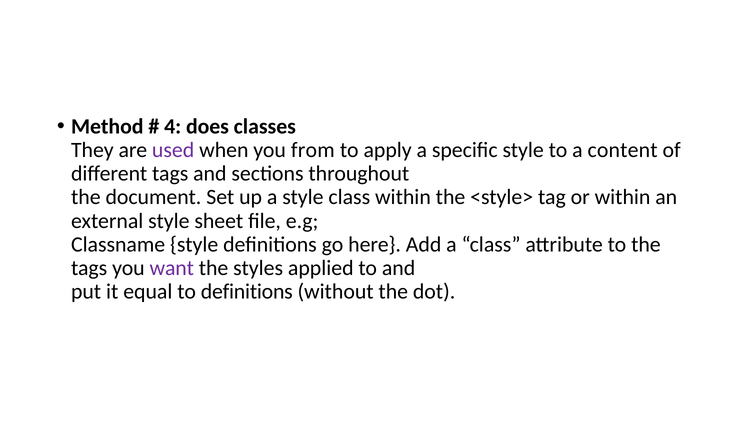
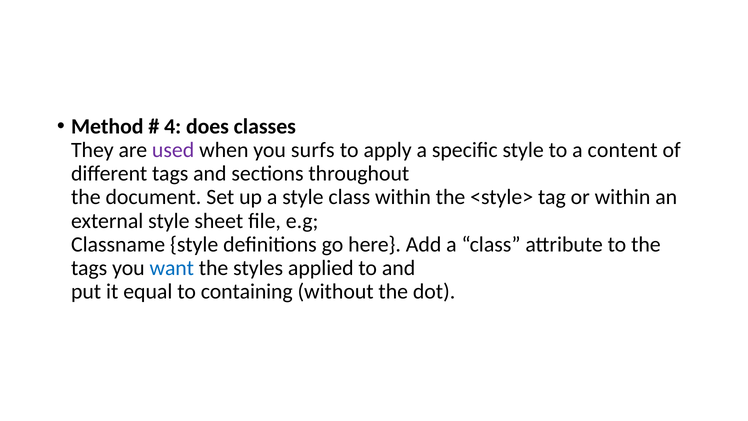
from: from -> surfs
want colour: purple -> blue
to definitions: definitions -> containing
